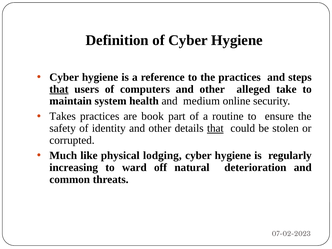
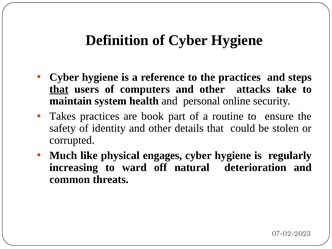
alleged: alleged -> attacks
medium: medium -> personal
that at (215, 128) underline: present -> none
lodging: lodging -> engages
